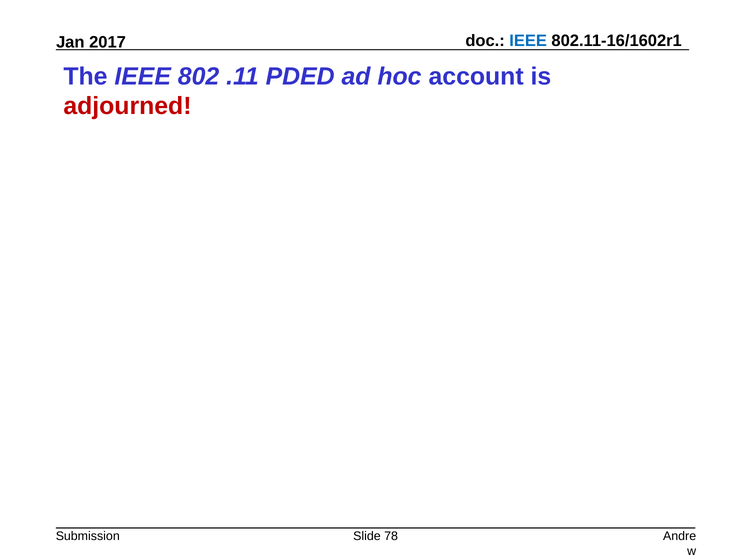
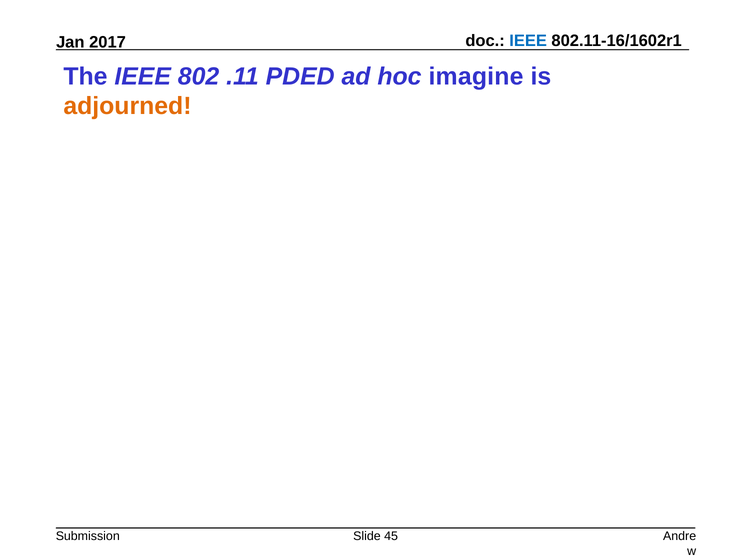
account: account -> imagine
adjourned colour: red -> orange
78: 78 -> 45
